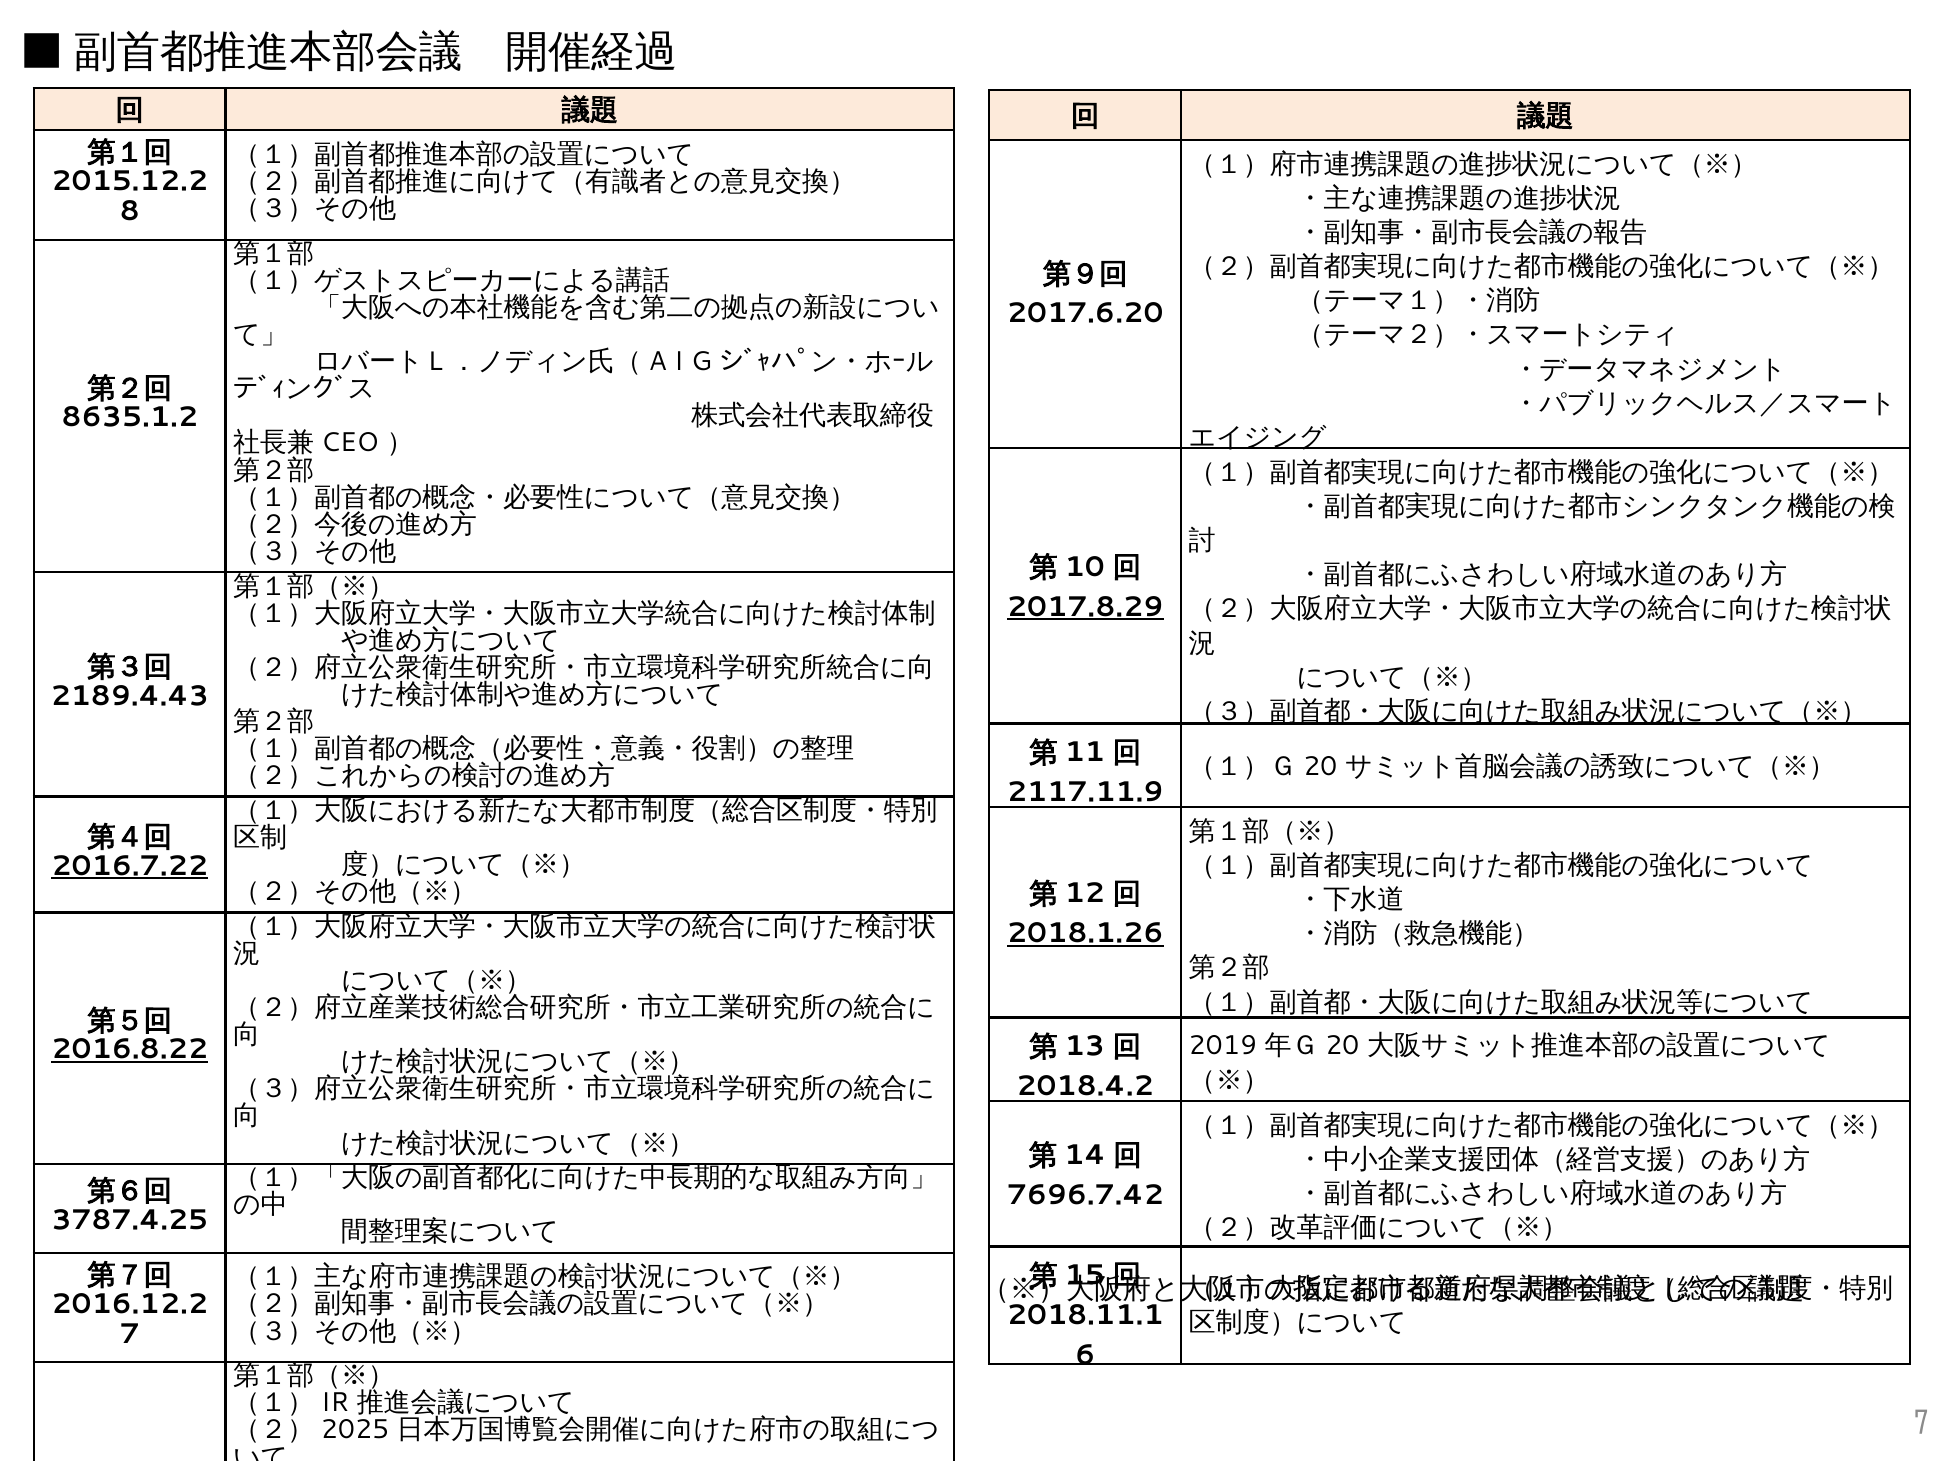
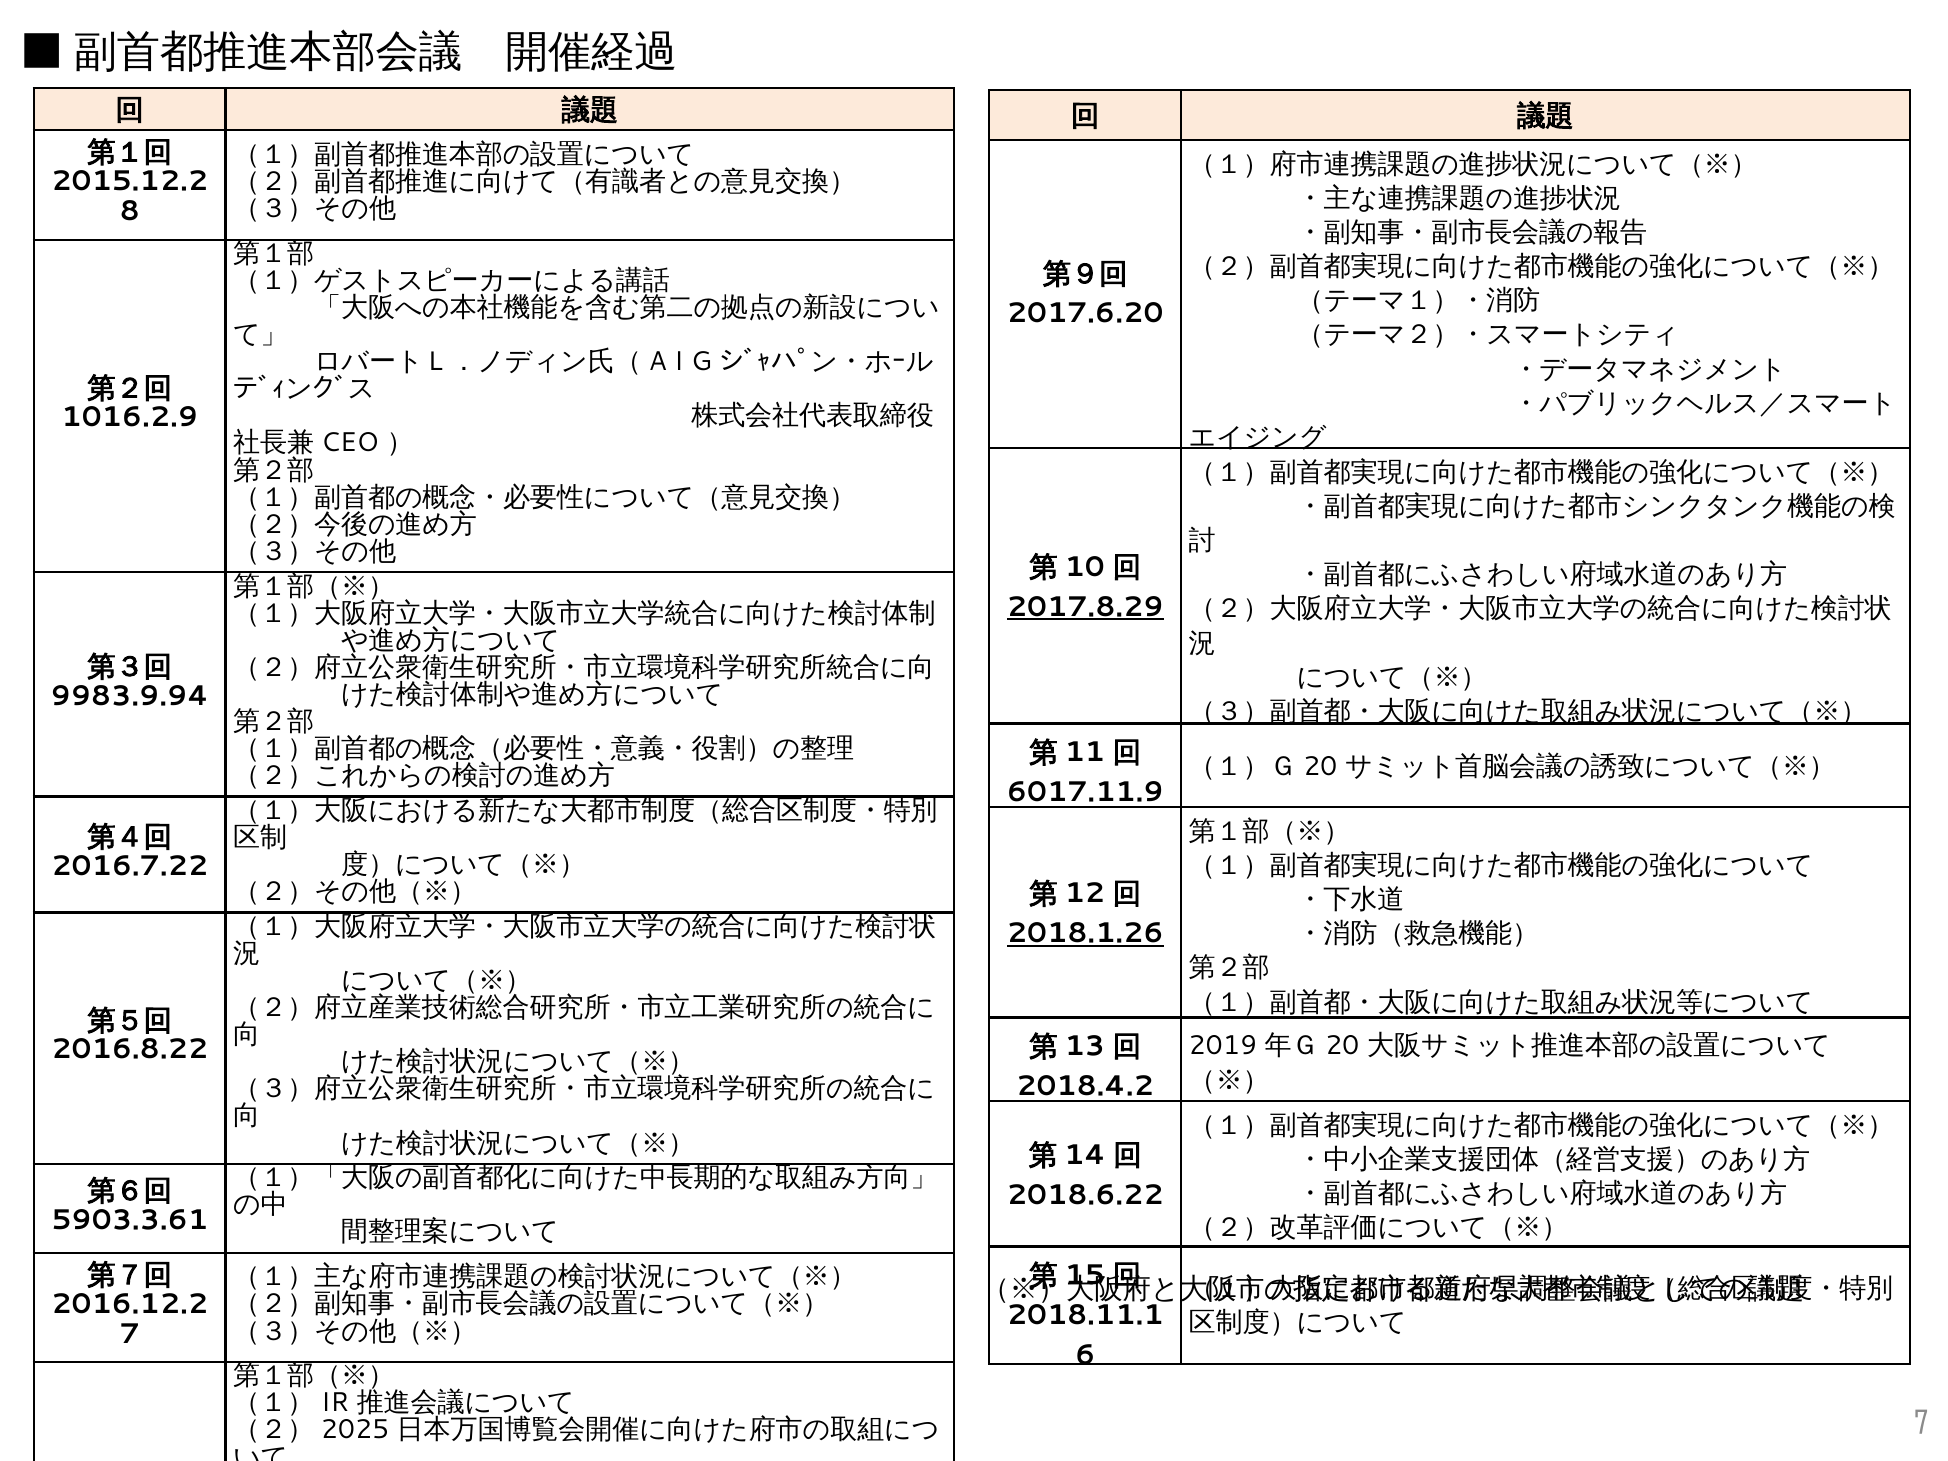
8635.1.2: 8635.1.2 -> 1016.2.9
2189.4.43: 2189.4.43 -> 9983.9.94
2117.11.9: 2117.11.9 -> 6017.11.9
2016.7.22 underline: present -> none
2016.8.22 underline: present -> none
7696.7.42: 7696.7.42 -> 2018.6.22
3787.4.25: 3787.4.25 -> 5903.3.61
